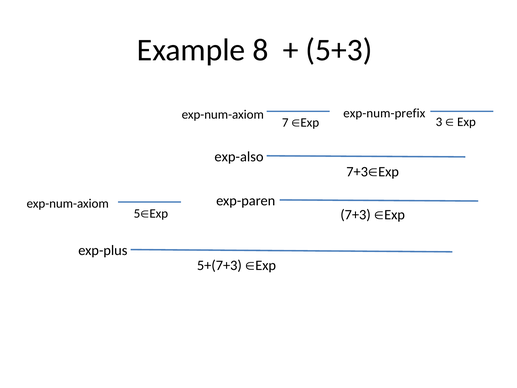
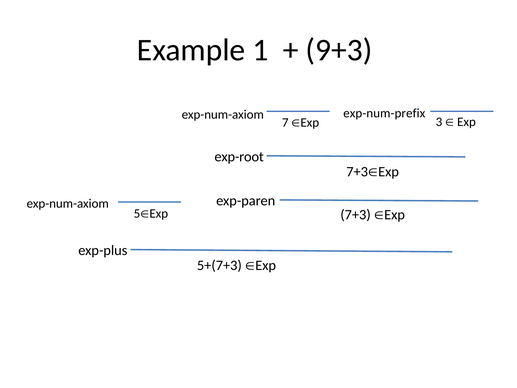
8: 8 -> 1
5+3: 5+3 -> 9+3
exp-also: exp-also -> exp-root
